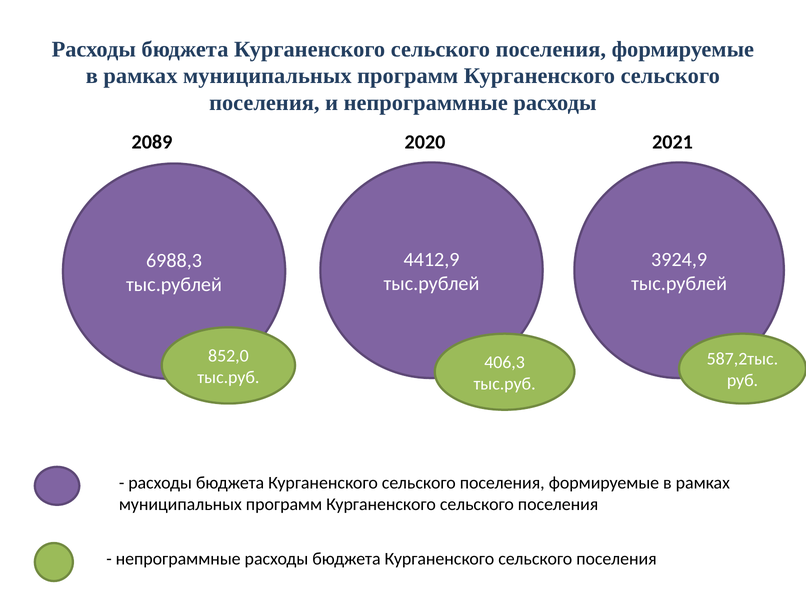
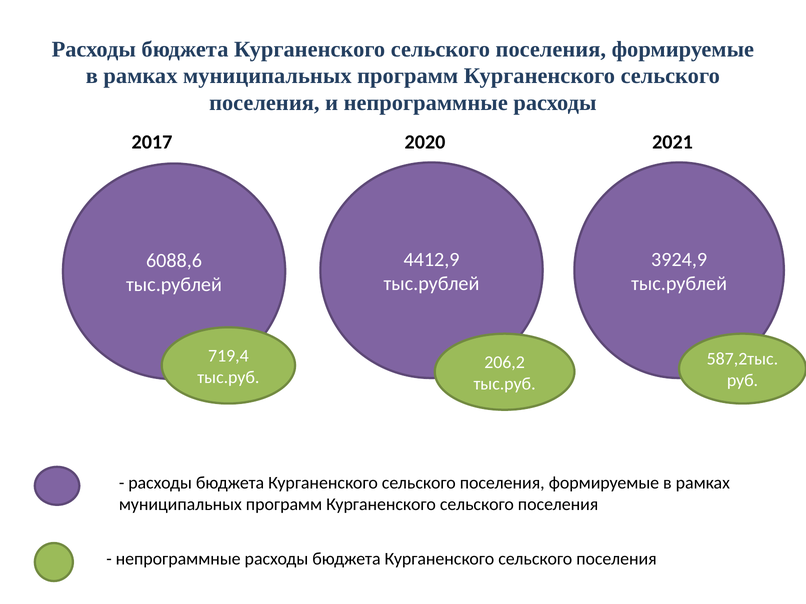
2089: 2089 -> 2017
6988,3: 6988,3 -> 6088,6
852,0: 852,0 -> 719,4
406,3: 406,3 -> 206,2
